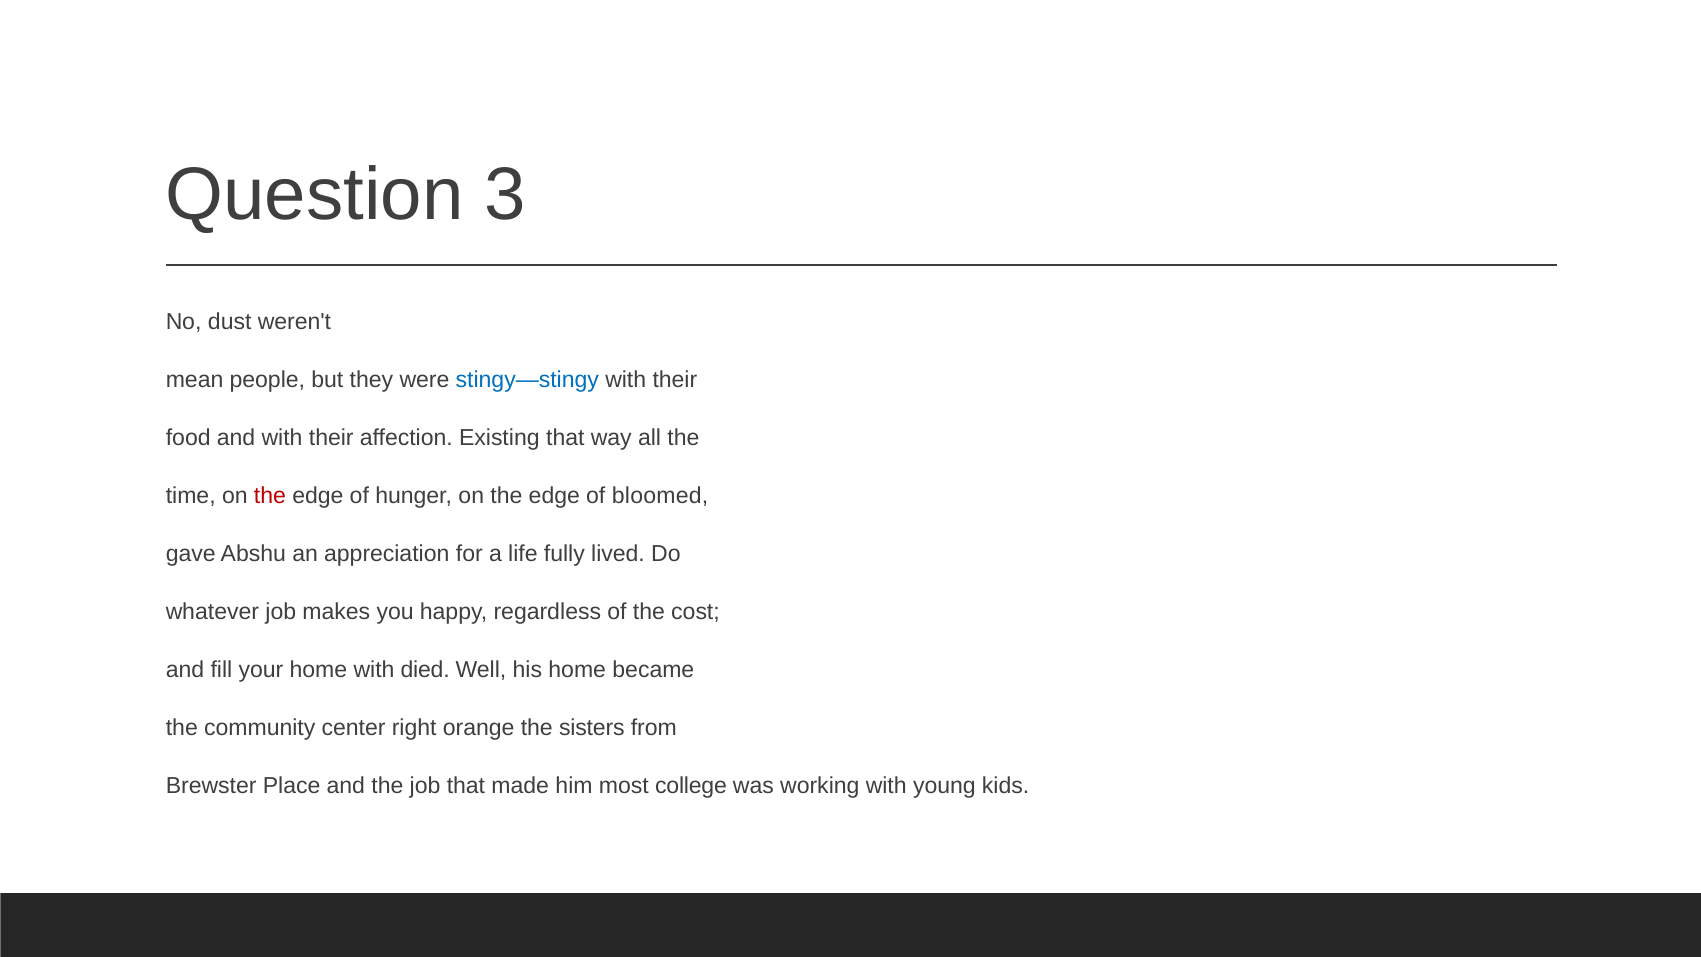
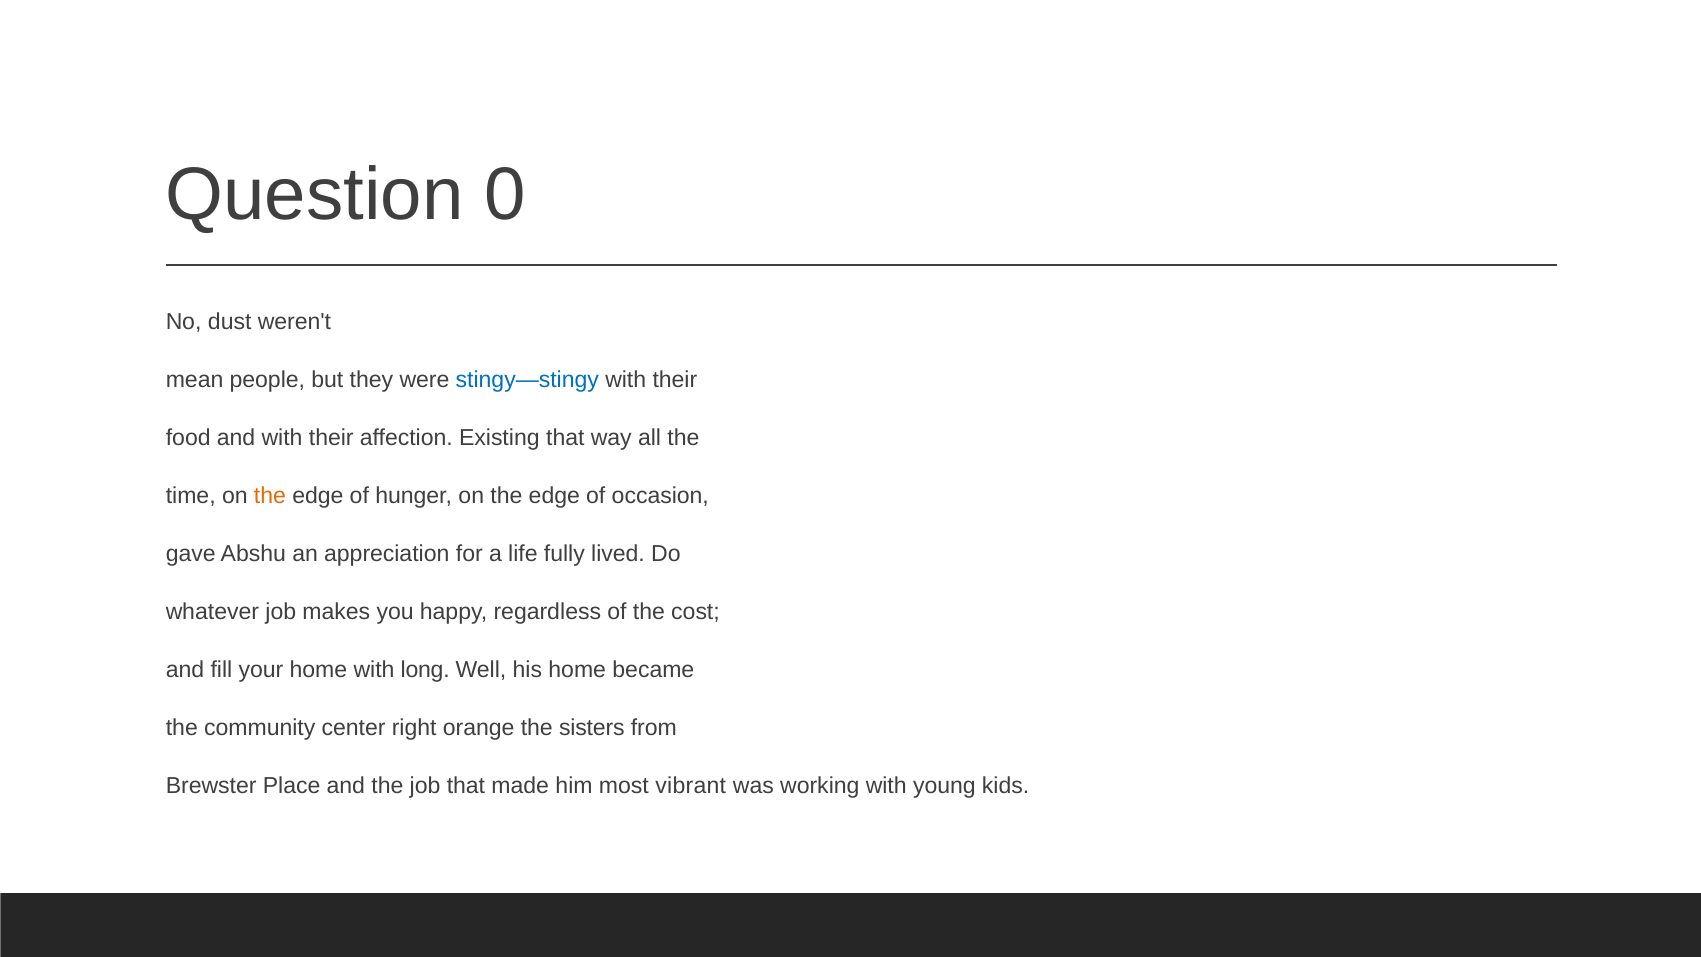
3: 3 -> 0
the at (270, 496) colour: red -> orange
bloomed: bloomed -> occasion
died: died -> long
college: college -> vibrant
